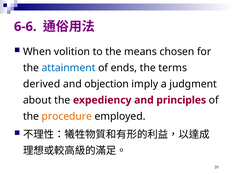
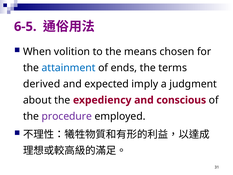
6-6: 6-6 -> 6-5
objection: objection -> expected
principles: principles -> conscious
procedure colour: orange -> purple
